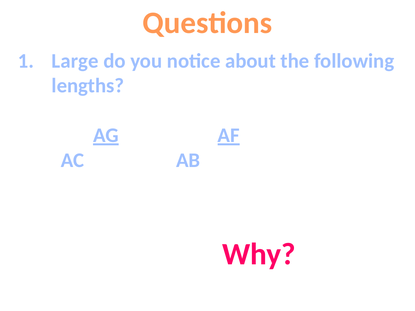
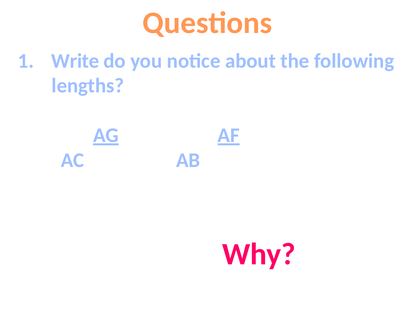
Large: Large -> Write
